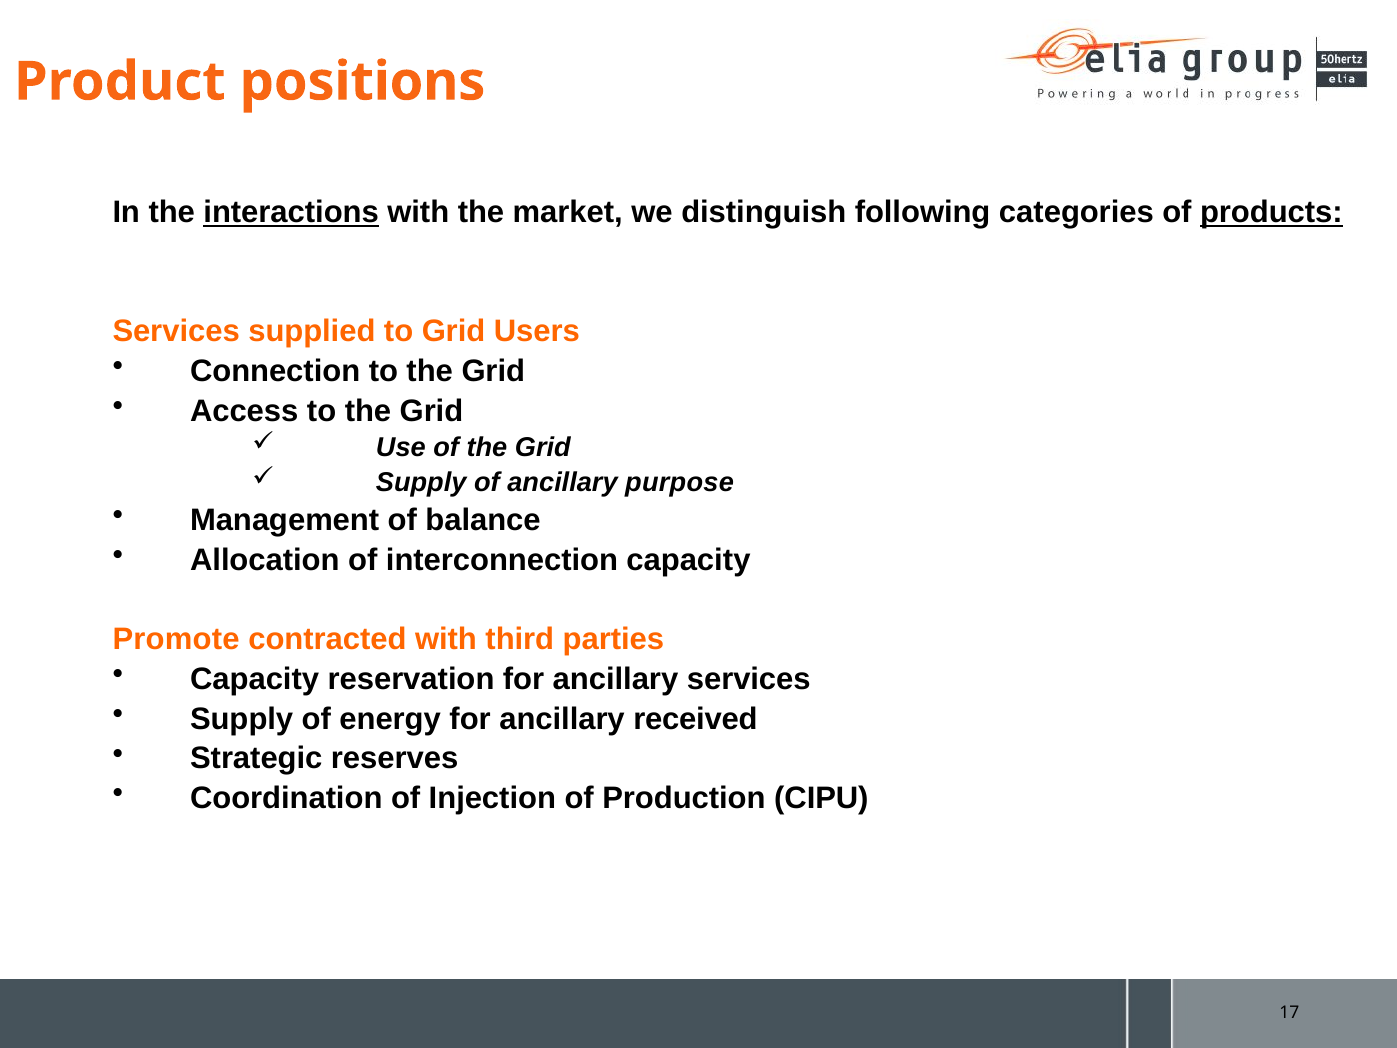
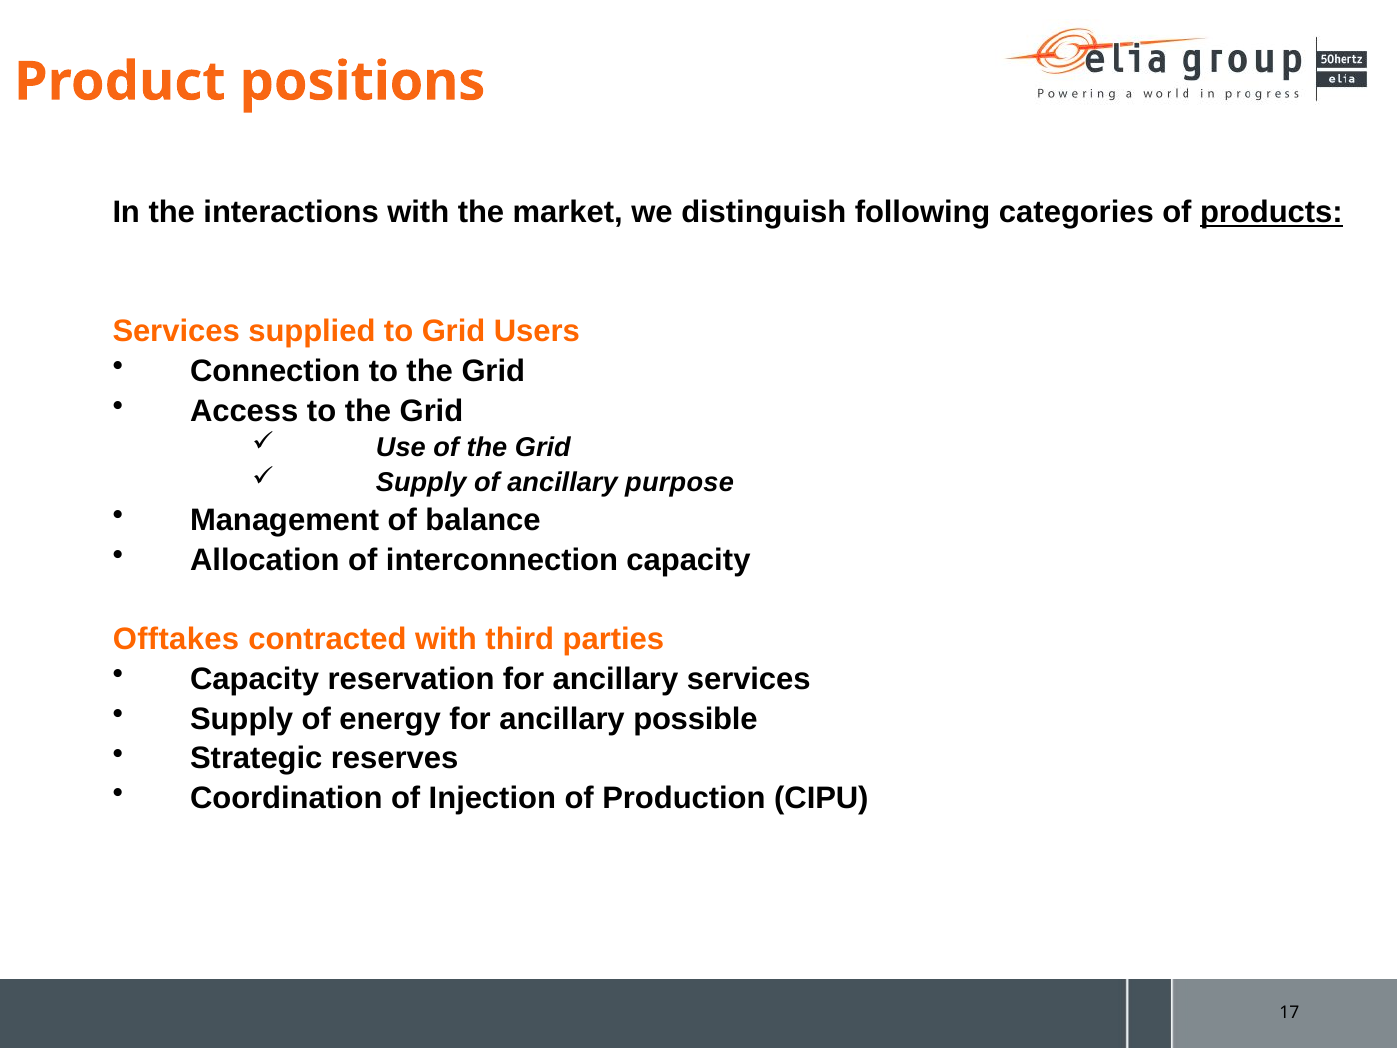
interactions underline: present -> none
Promote: Promote -> Offtakes
received: received -> possible
